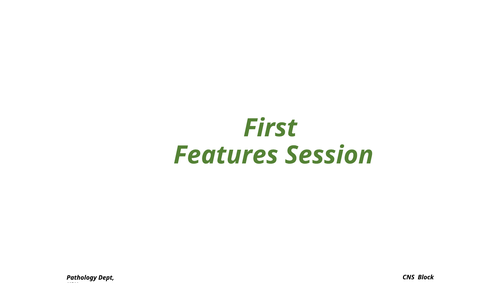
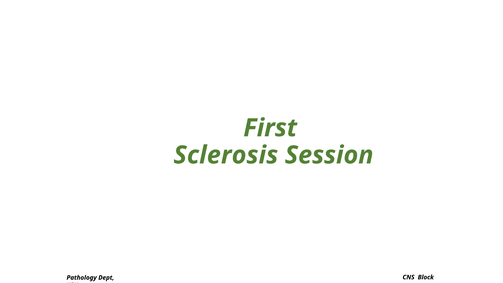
Features: Features -> Sclerosis
